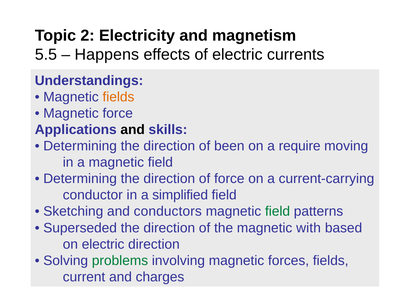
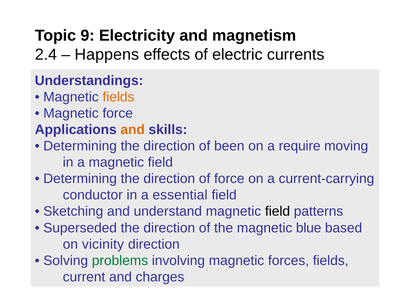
2: 2 -> 9
5.5: 5.5 -> 2.4
and at (133, 130) colour: black -> orange
simplified: simplified -> essential
conductors: conductors -> understand
field at (278, 212) colour: green -> black
with: with -> blue
on electric: electric -> vicinity
